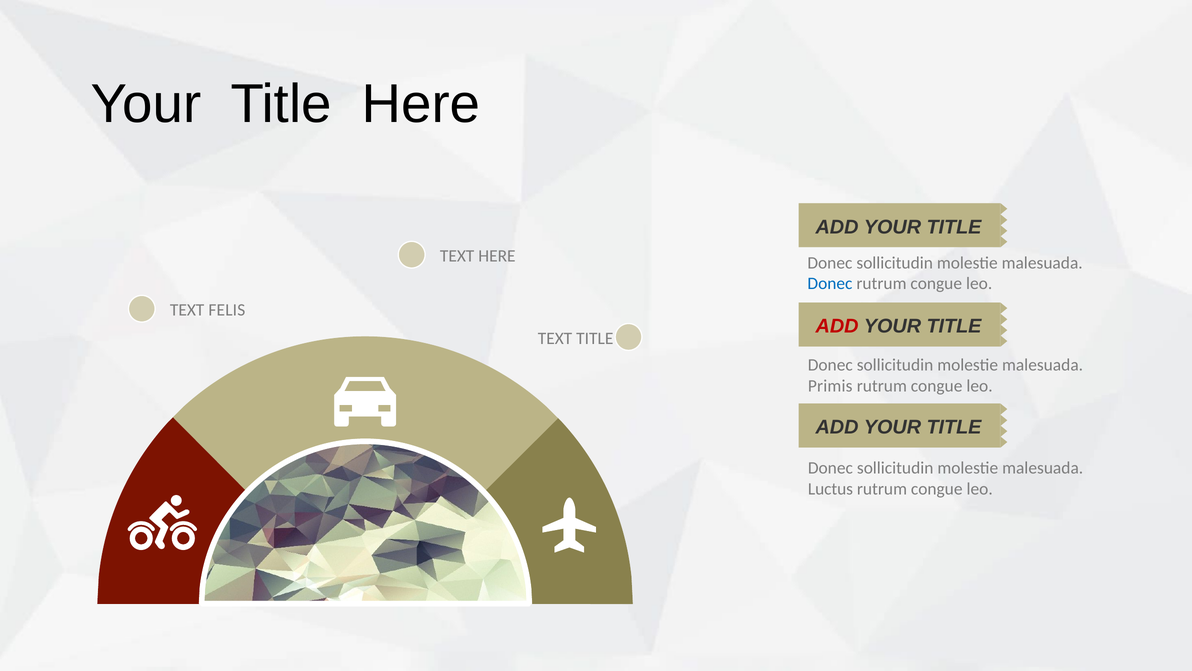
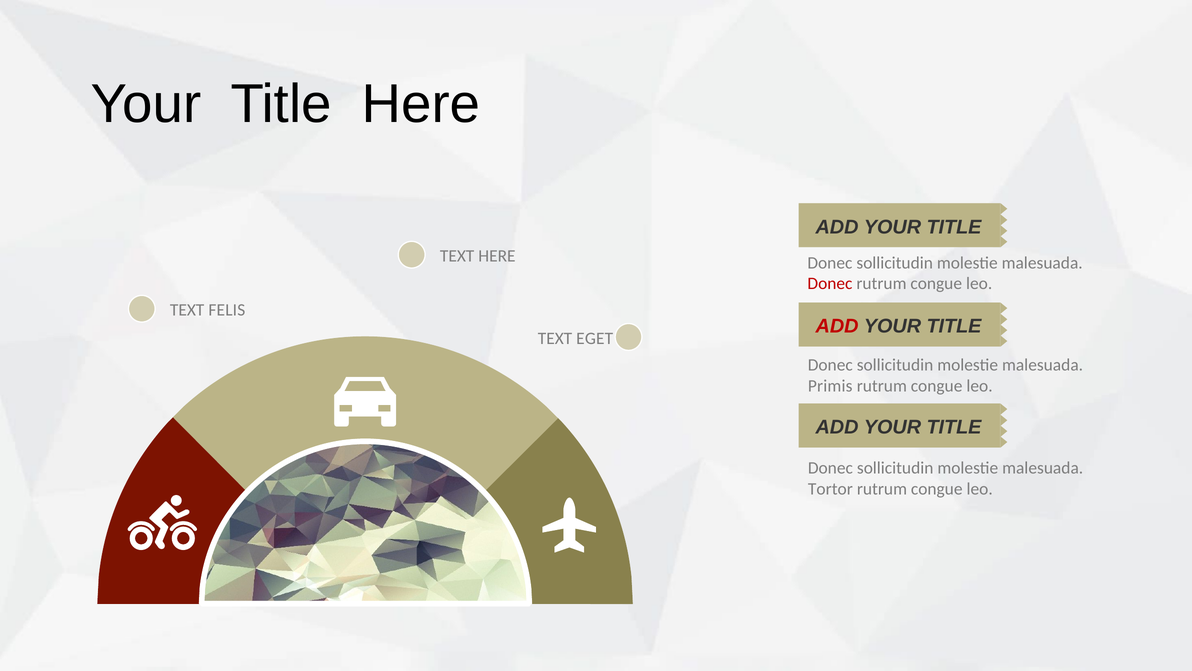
Donec at (830, 284) colour: blue -> red
TEXT TITLE: TITLE -> EGET
Luctus: Luctus -> Tortor
